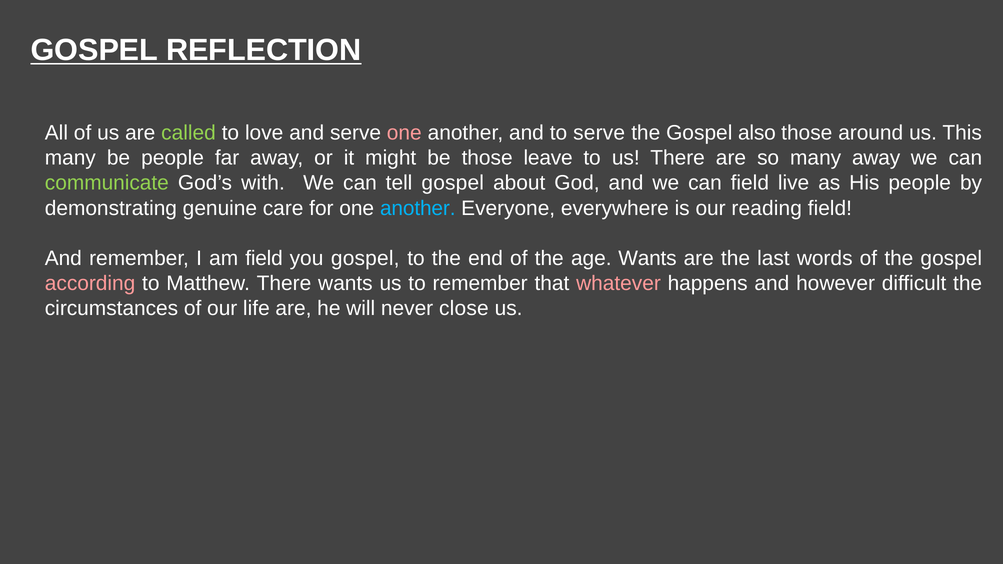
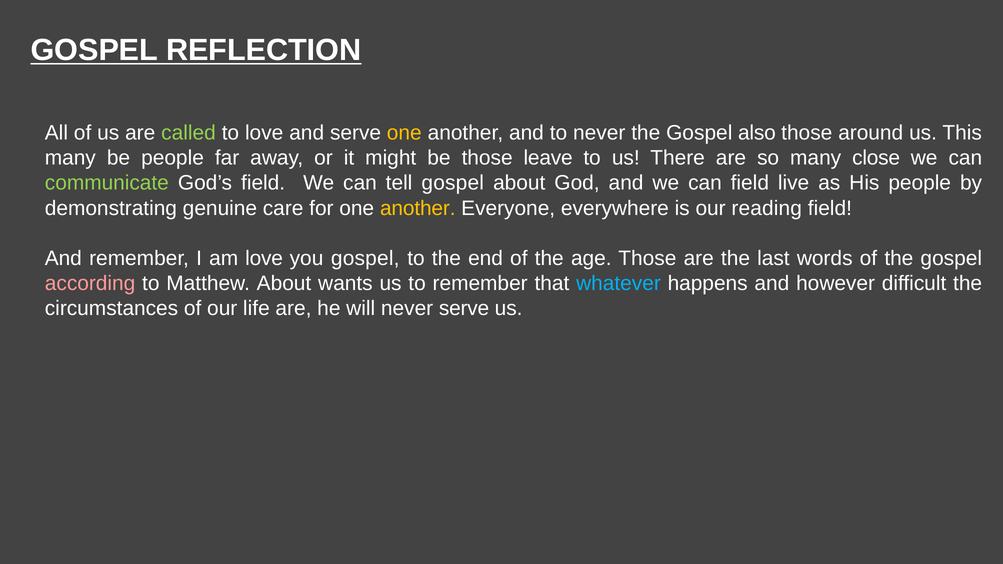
one at (404, 133) colour: pink -> yellow
to serve: serve -> never
many away: away -> close
God’s with: with -> field
another at (418, 208) colour: light blue -> yellow
am field: field -> love
age Wants: Wants -> Those
Matthew There: There -> About
whatever colour: pink -> light blue
never close: close -> serve
